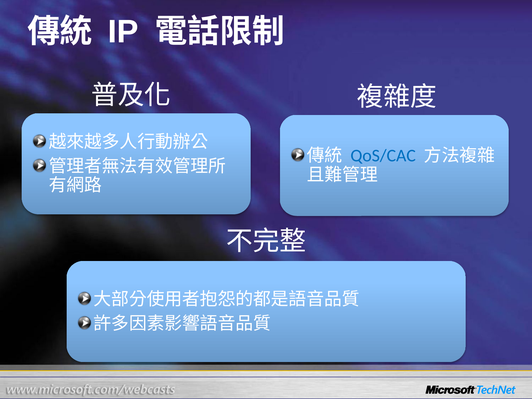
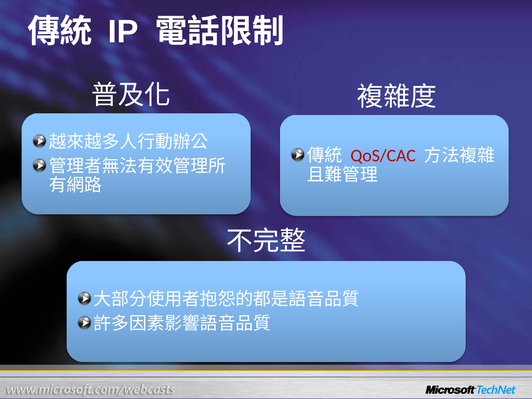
QoS/CAC colour: blue -> red
